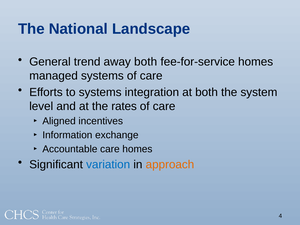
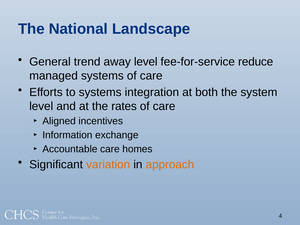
away both: both -> level
fee-for-service homes: homes -> reduce
variation colour: blue -> orange
